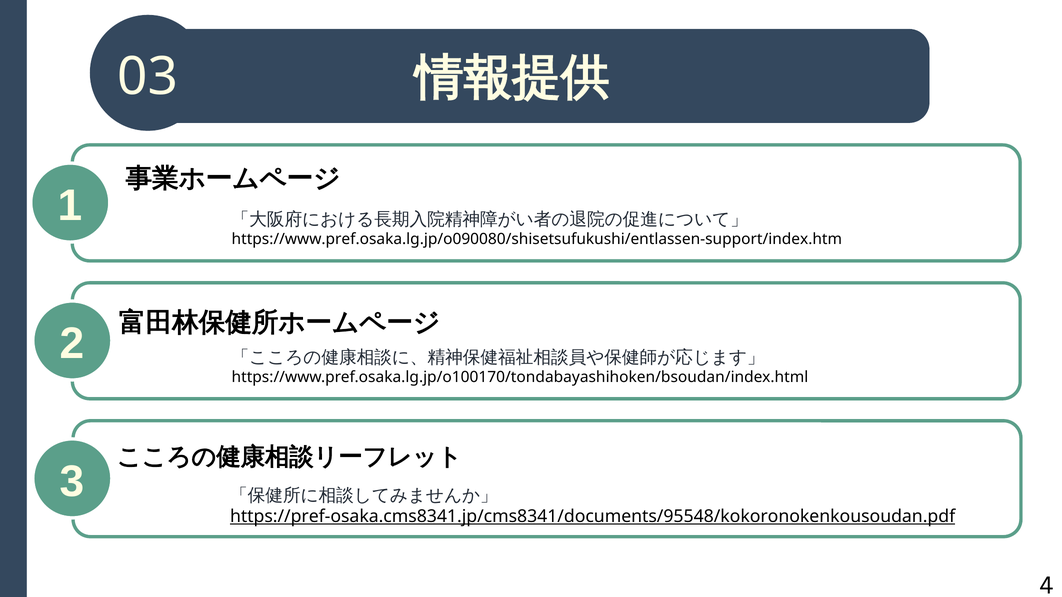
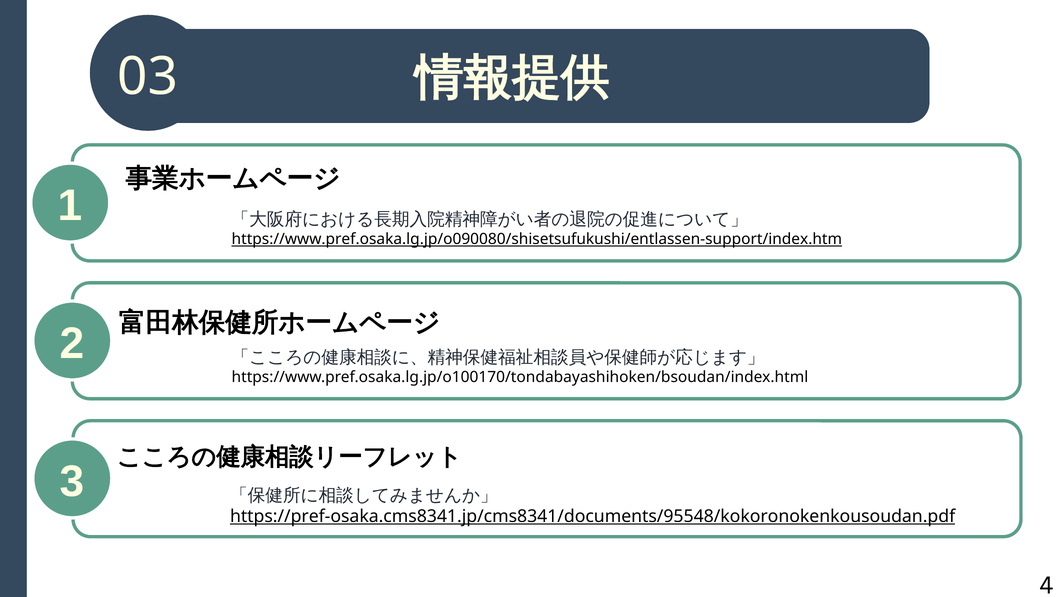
https://www.pref.osaka.lg.jp/o090080/shisetsufukushi/entlassen-support/index.htm underline: none -> present
